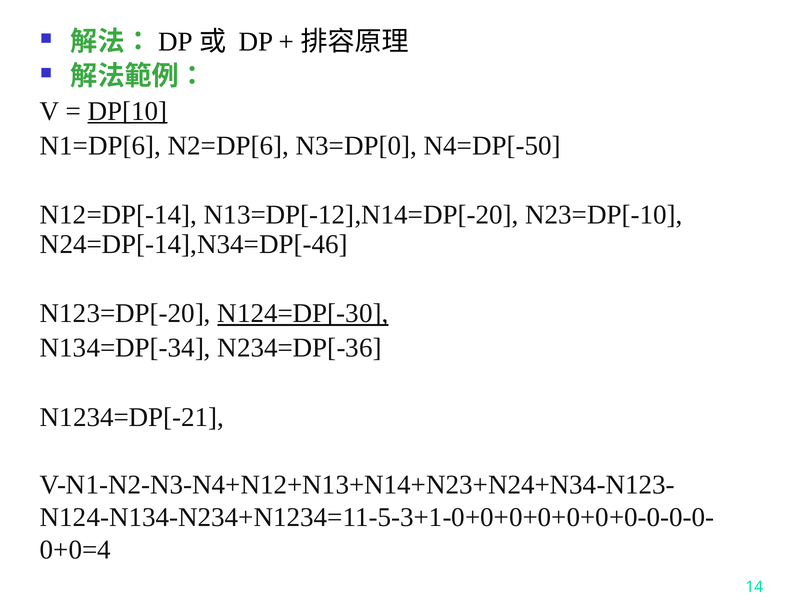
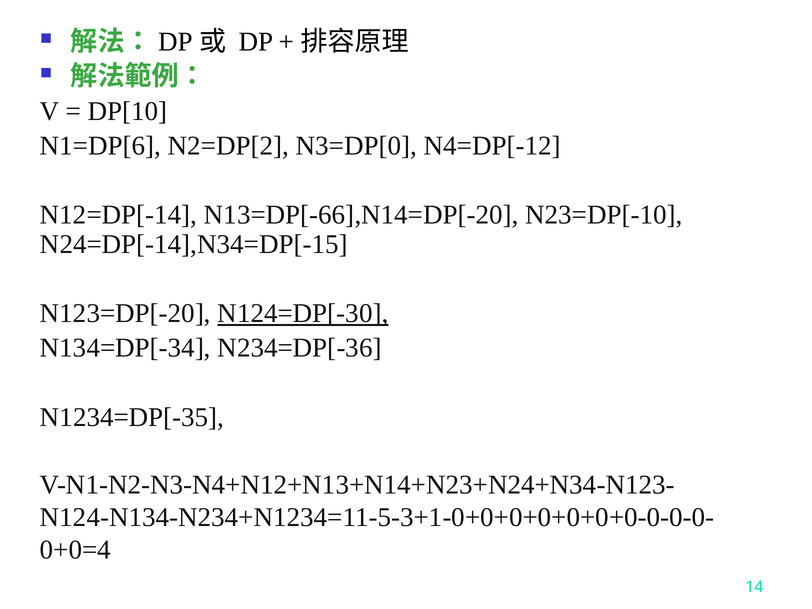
DP[10 underline: present -> none
N2=DP[6: N2=DP[6 -> N2=DP[2
N4=DP[-50: N4=DP[-50 -> N4=DP[-12
N13=DP[-12],N14=DP[-20: N13=DP[-12],N14=DP[-20 -> N13=DP[-66],N14=DP[-20
N24=DP[-14],N34=DP[-46: N24=DP[-14],N34=DP[-46 -> N24=DP[-14],N34=DP[-15
N1234=DP[-21: N1234=DP[-21 -> N1234=DP[-35
